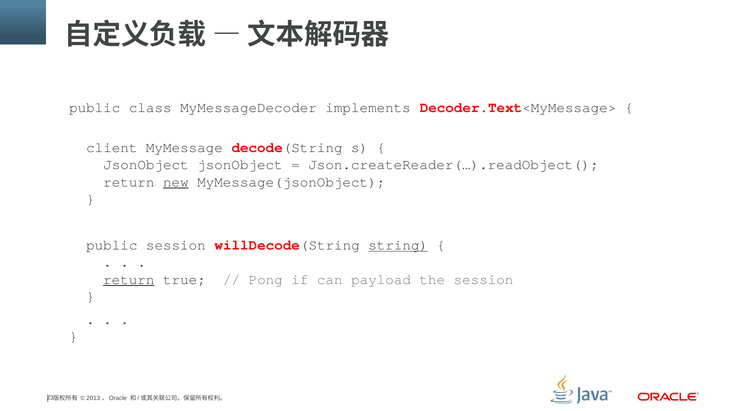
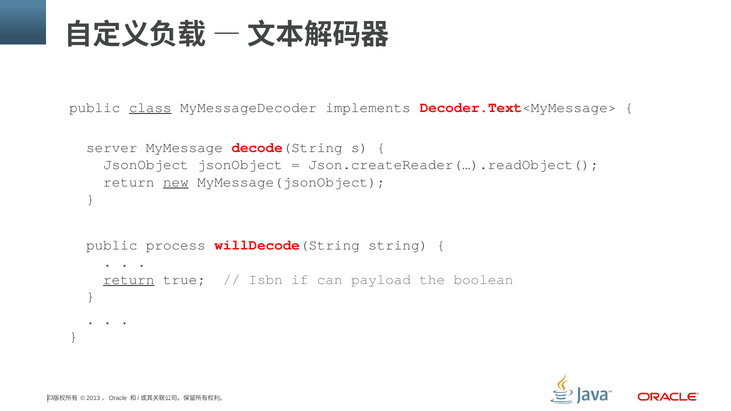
class underline: none -> present
client: client -> server
public session: session -> process
string underline: present -> none
Pong: Pong -> Isbn
the session: session -> boolean
